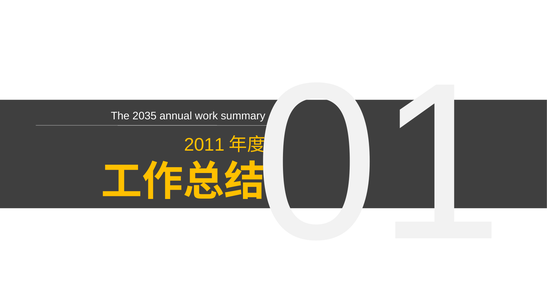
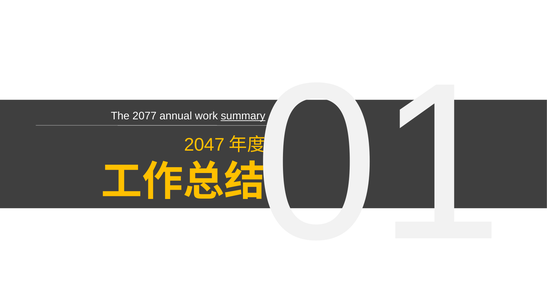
2035: 2035 -> 2077
summary underline: none -> present
2011: 2011 -> 2047
